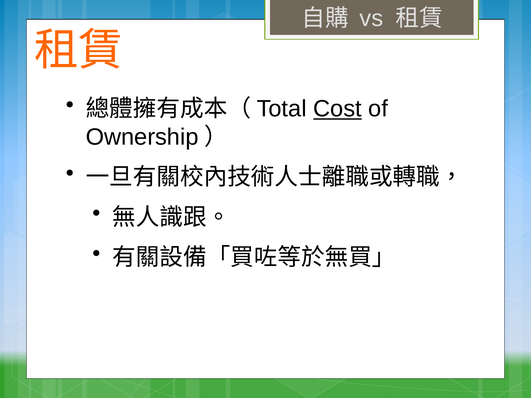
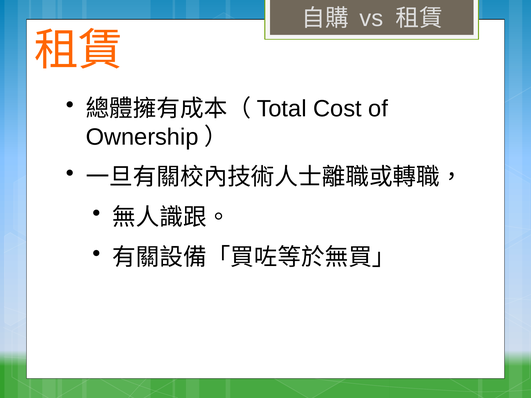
Cost underline: present -> none
